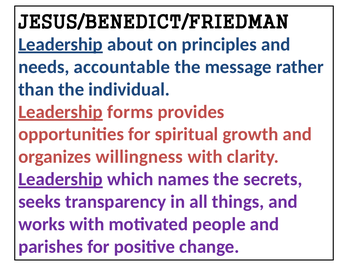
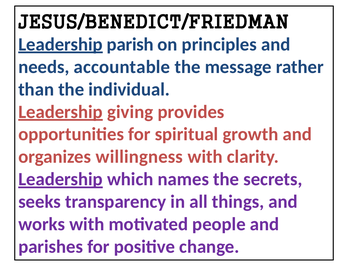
about: about -> parish
forms: forms -> giving
